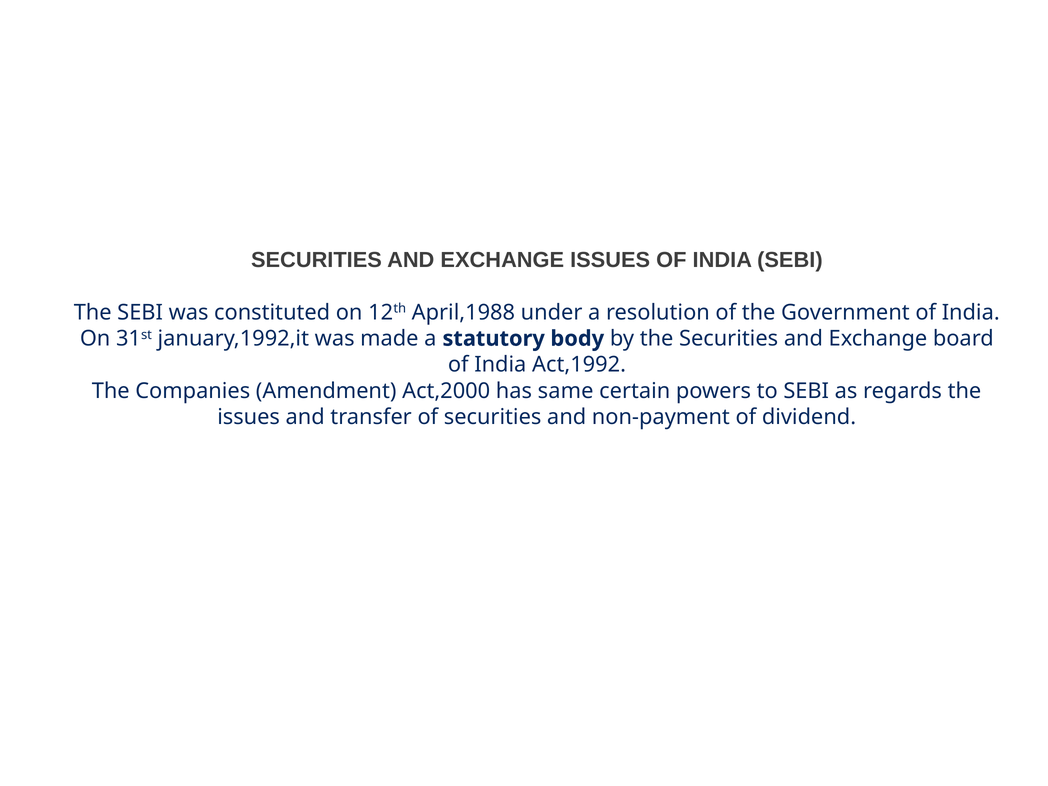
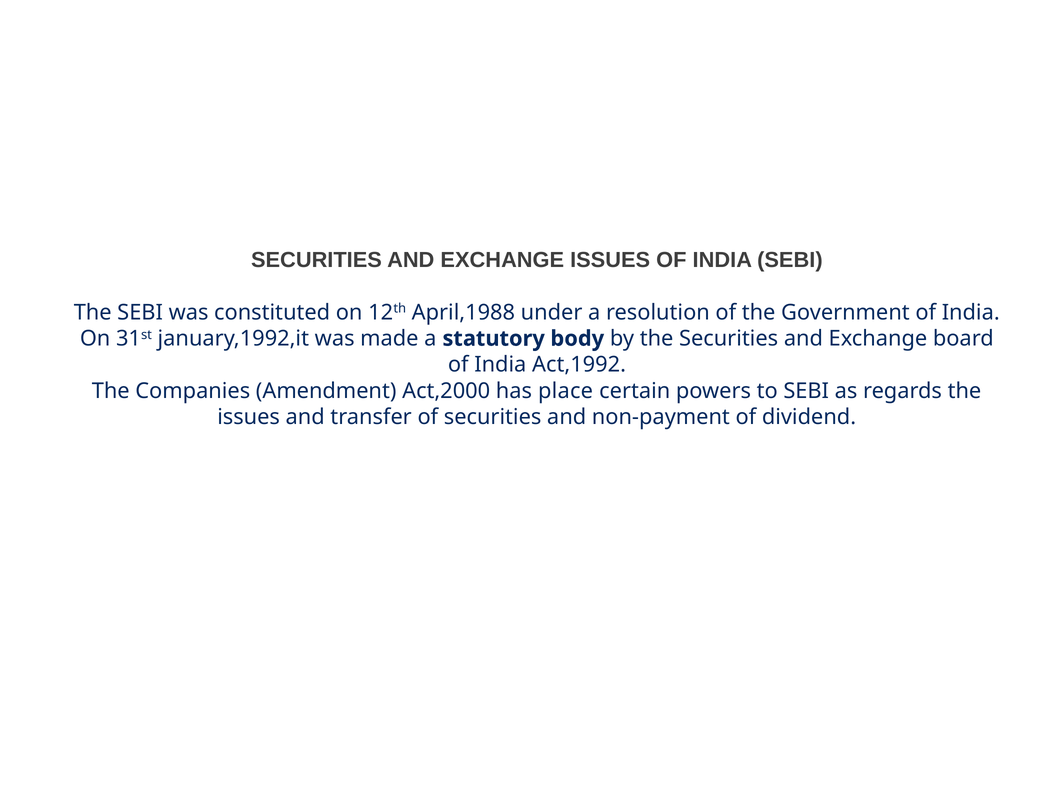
same: same -> place
